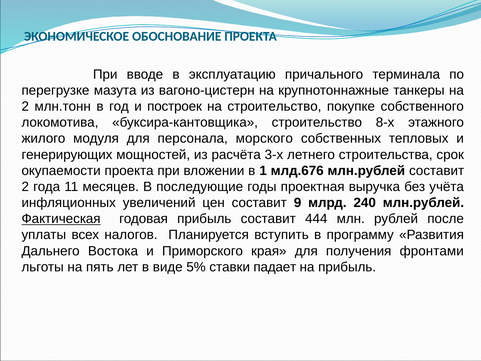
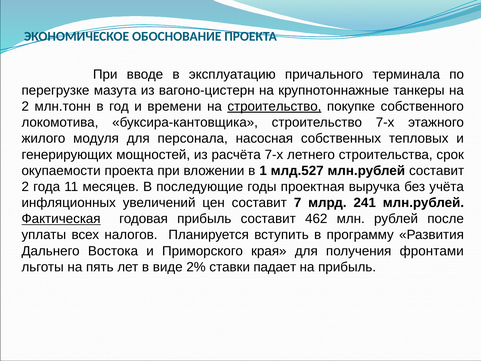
построек: построек -> времени
строительство at (274, 106) underline: none -> present
строительство 8-х: 8-х -> 7-х
морского: морского -> насосная
расчёта 3-х: 3-х -> 7-х
млд.676: млд.676 -> млд.527
9: 9 -> 7
240: 240 -> 241
444: 444 -> 462
5%: 5% -> 2%
